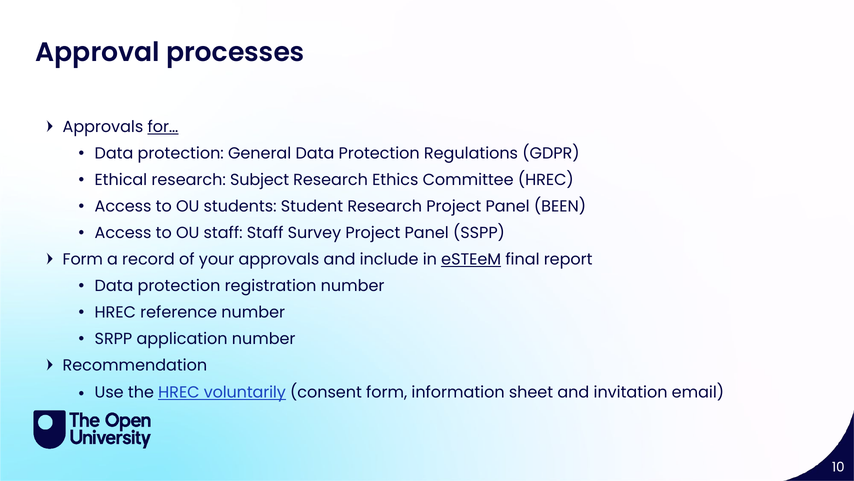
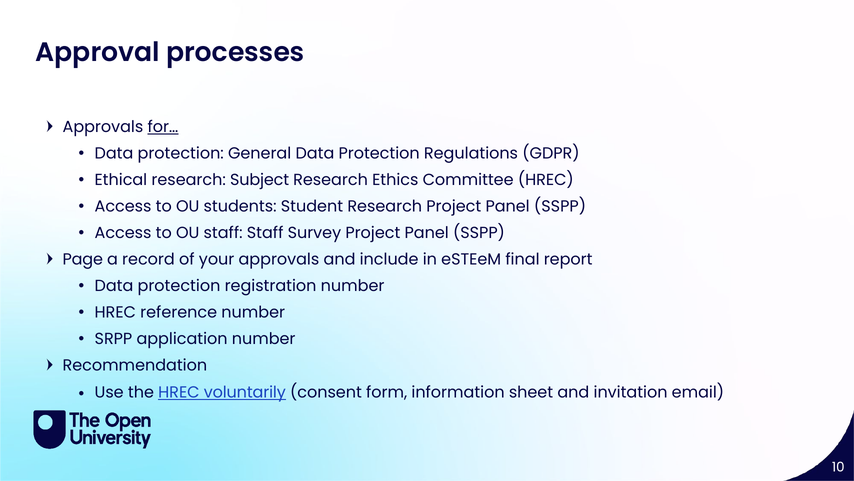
Research Project Panel BEEN: BEEN -> SSPP
Form at (83, 259): Form -> Page
eSTEeM underline: present -> none
